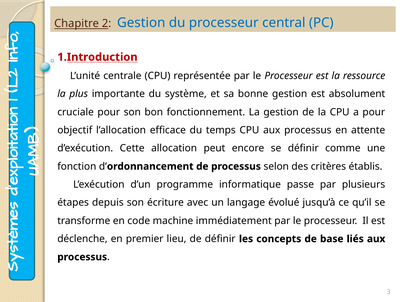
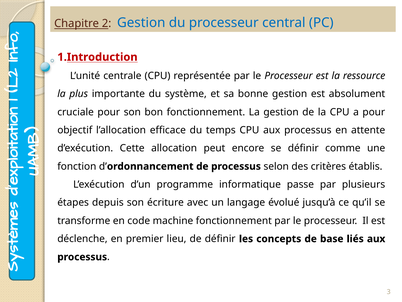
machine immédiatement: immédiatement -> fonctionnement
